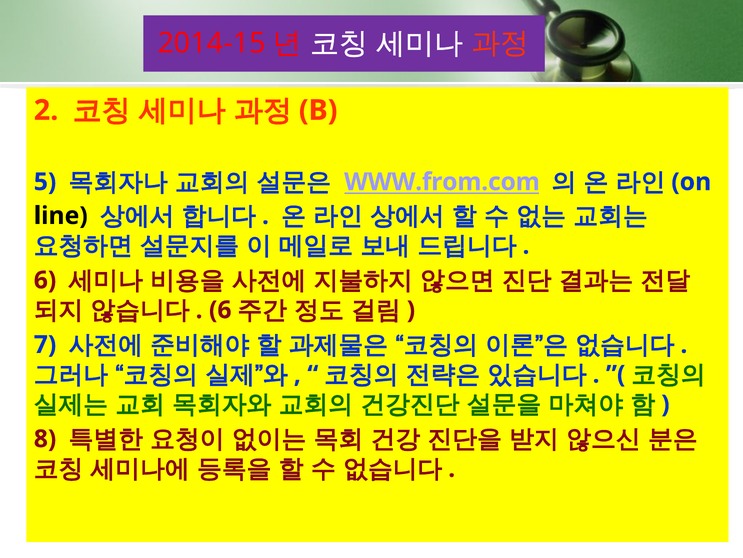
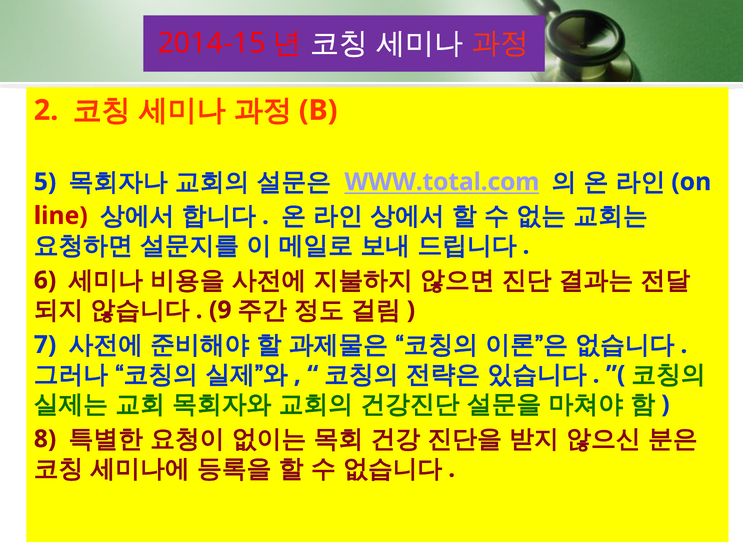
WWW.from.com: WWW.from.com -> WWW.total.com
line colour: black -> red
6 at (220, 310): 6 -> 9
